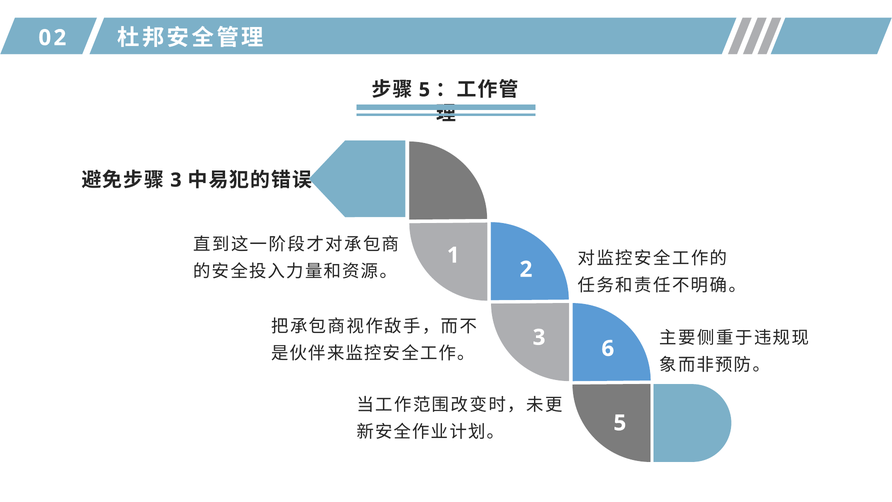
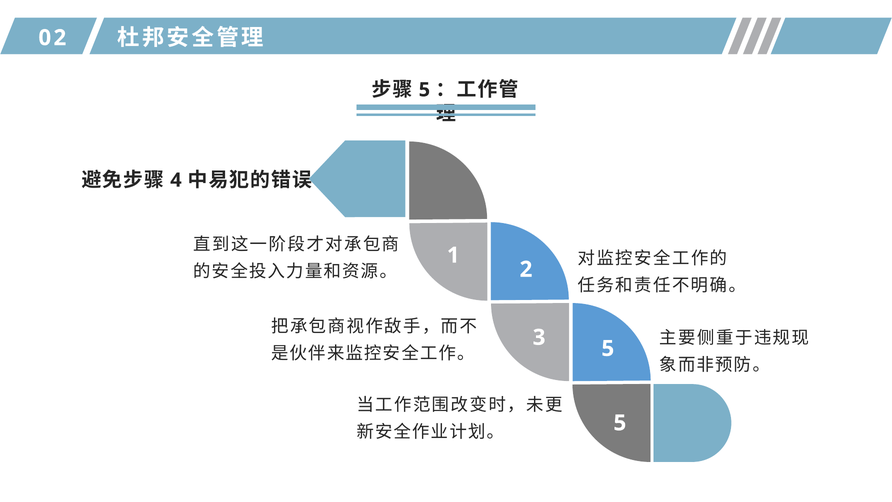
3 at (176, 180): 3 -> 4
3 6: 6 -> 5
